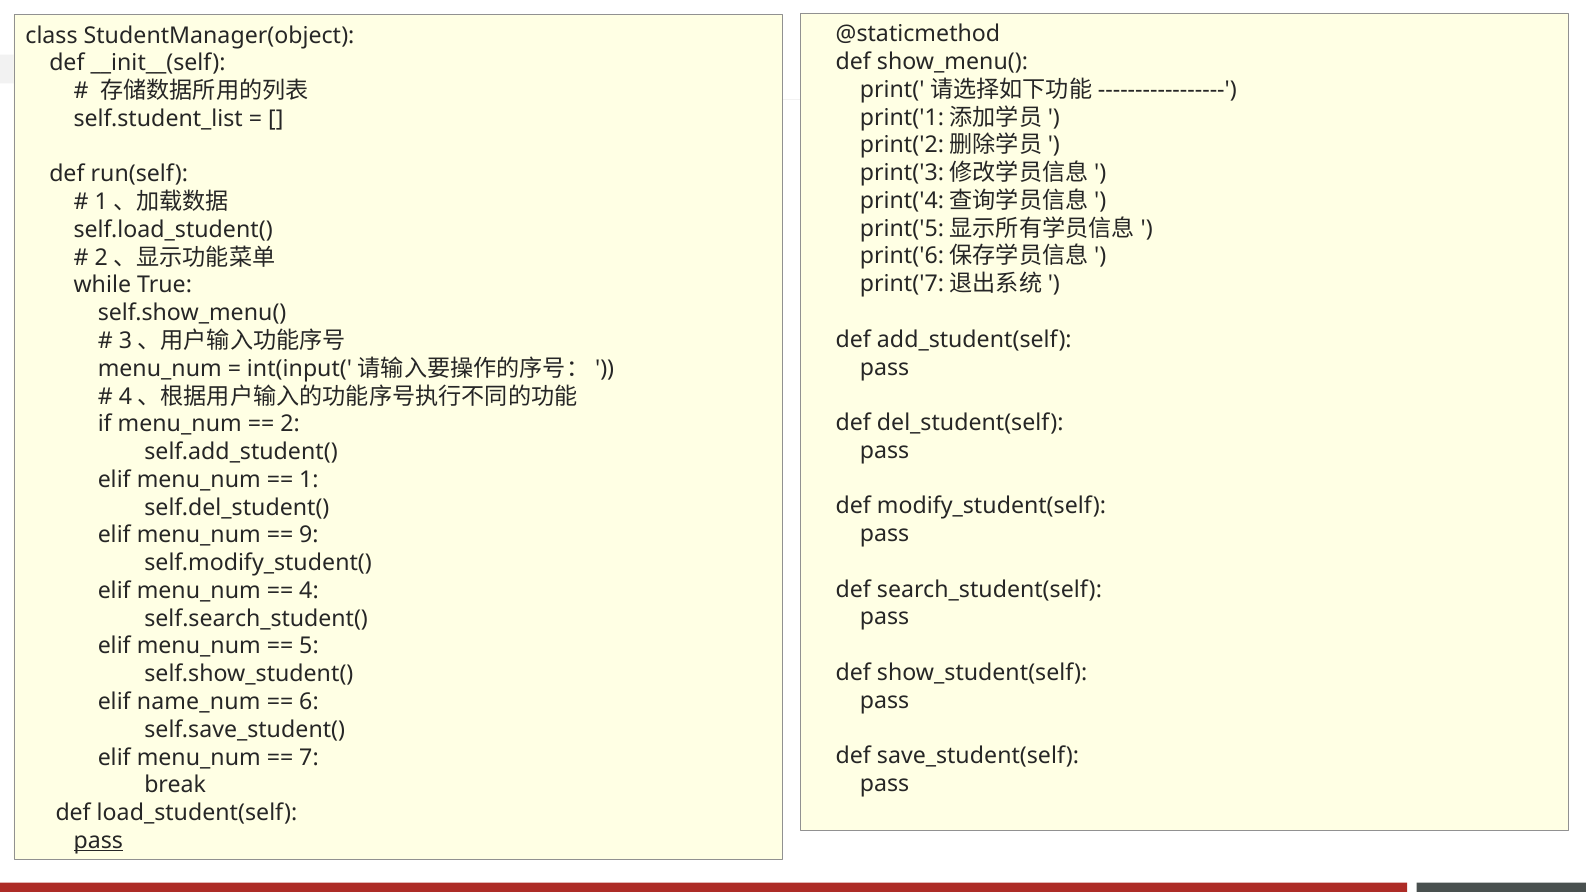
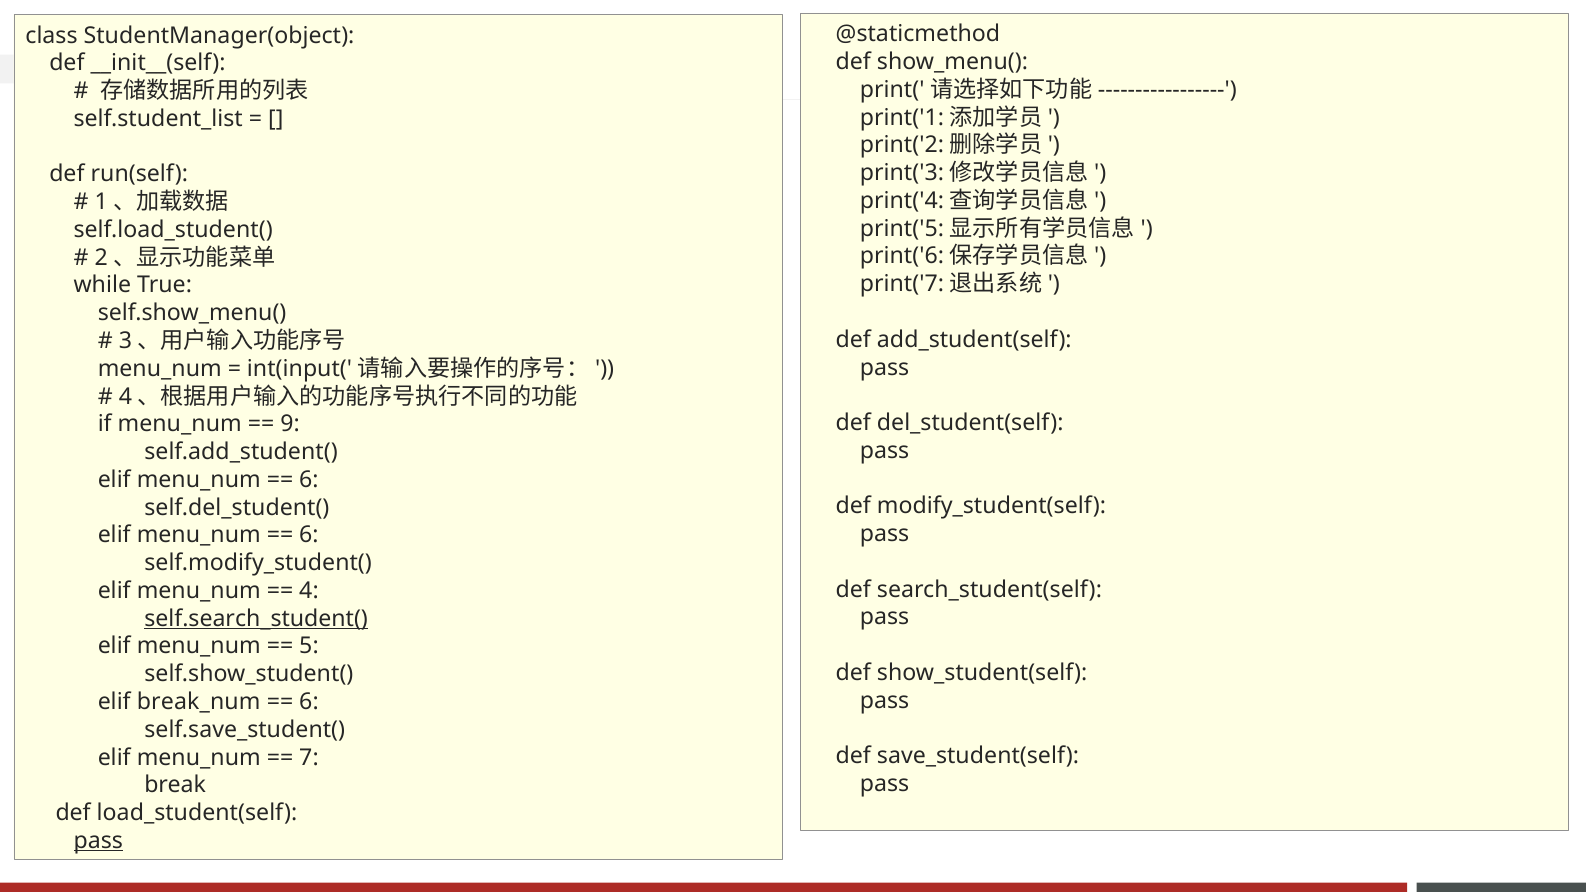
2: 2 -> 9
1 at (309, 480): 1 -> 6
9 at (309, 535): 9 -> 6
self.search_student( underline: none -> present
name_num: name_num -> break_num
